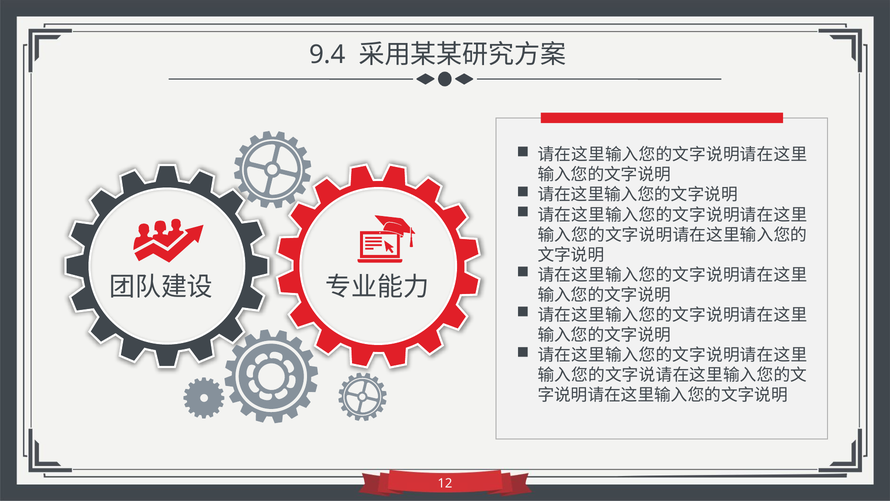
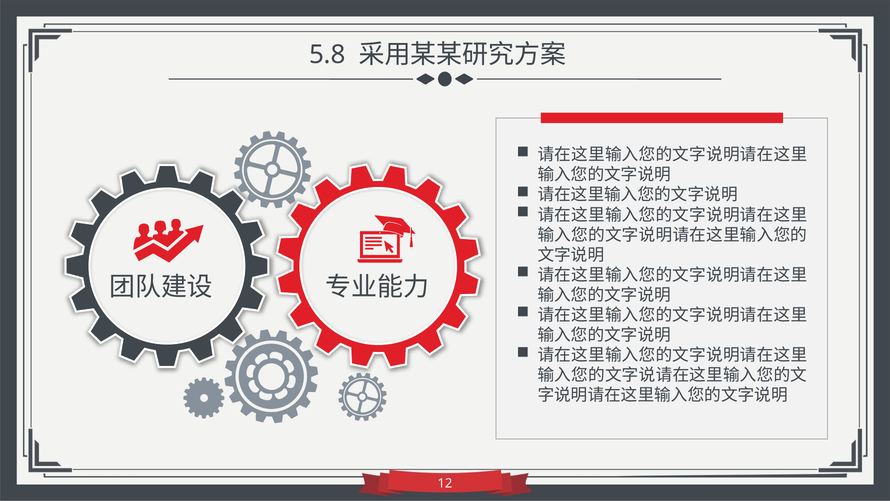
9.4: 9.4 -> 5.8
